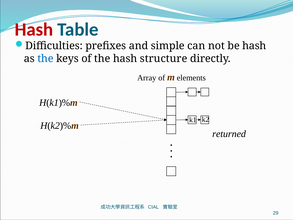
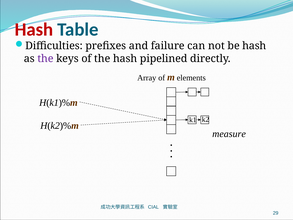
simple: simple -> failure
the at (45, 58) colour: blue -> purple
structure: structure -> pipelined
returned: returned -> measure
